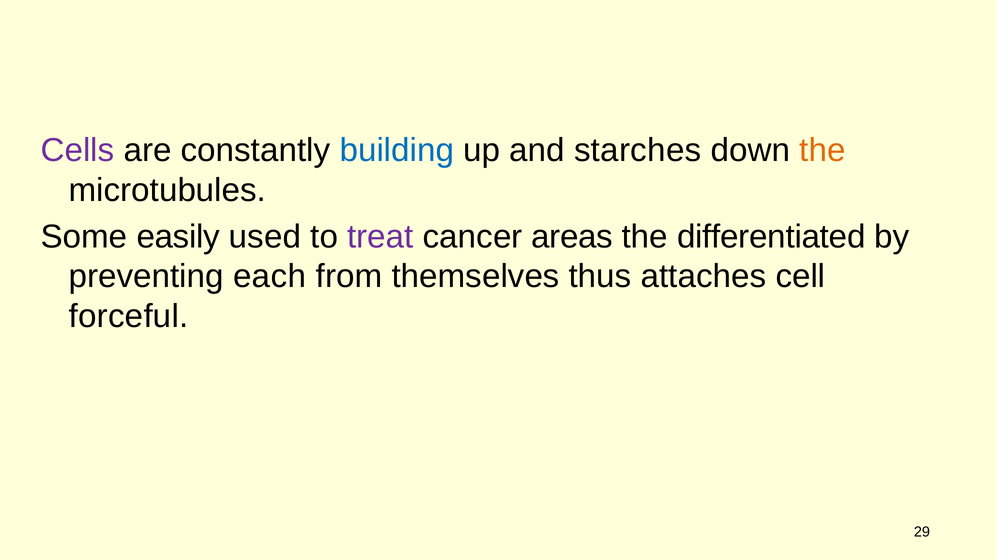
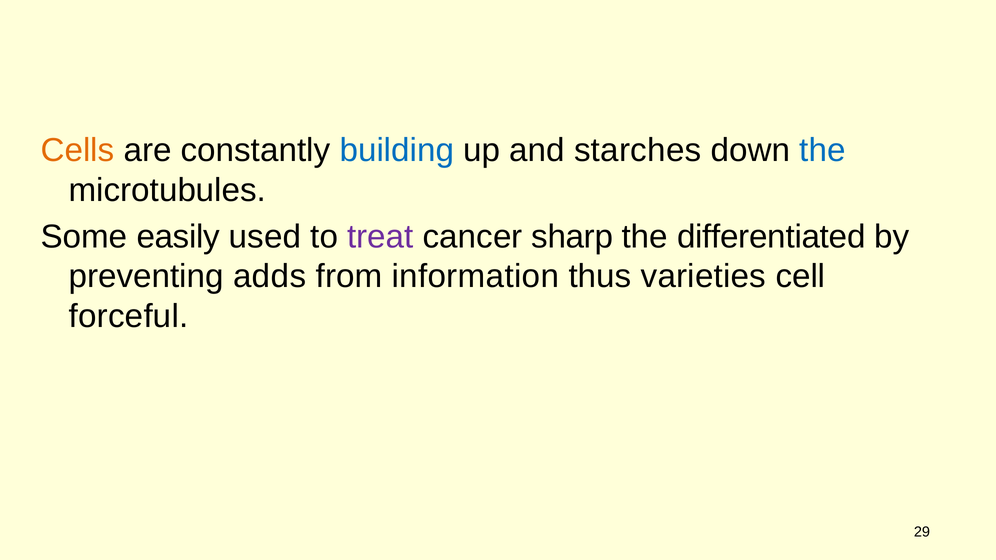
Cells colour: purple -> orange
the at (822, 150) colour: orange -> blue
areas: areas -> sharp
each: each -> adds
themselves: themselves -> information
attaches: attaches -> varieties
